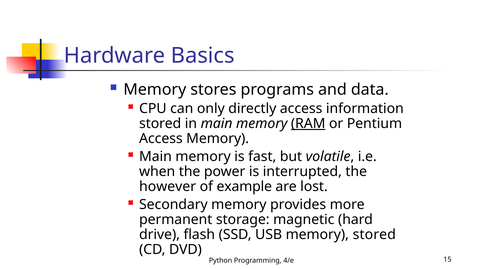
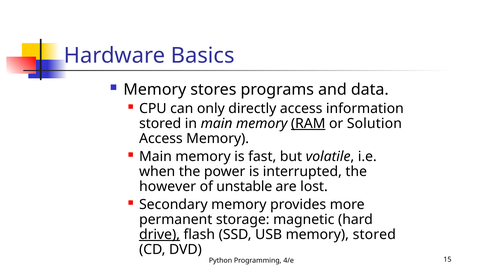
Pentium: Pentium -> Solution
example: example -> unstable
drive underline: none -> present
